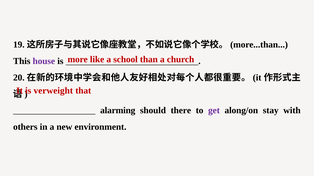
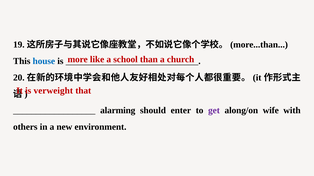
house colour: purple -> blue
there: there -> enter
stay: stay -> wife
